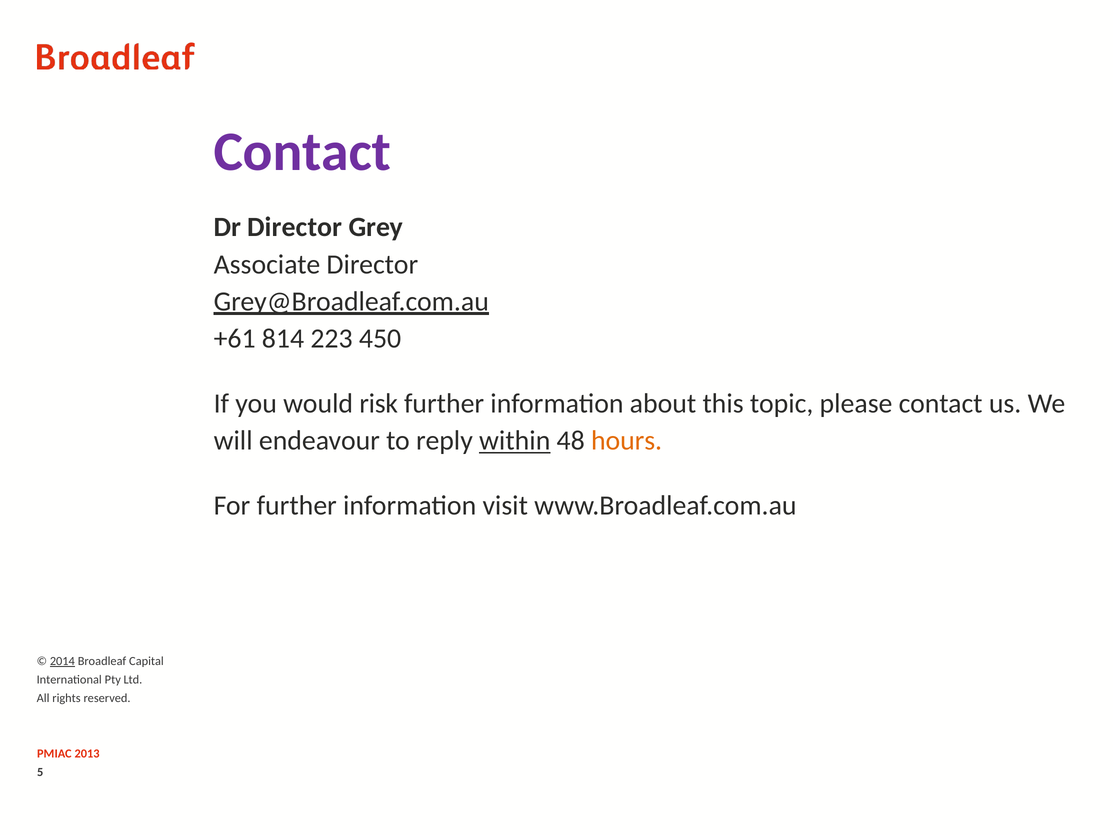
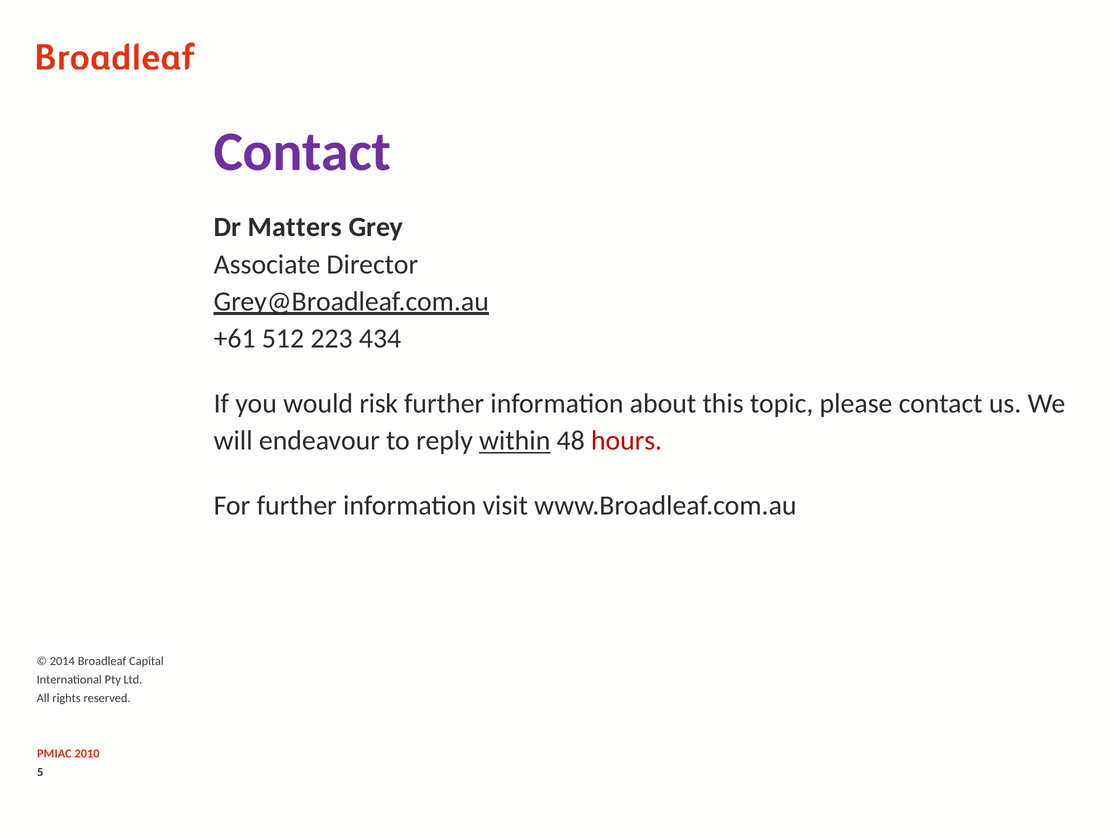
Dr Director: Director -> Matters
814: 814 -> 512
450: 450 -> 434
hours colour: orange -> red
2014 underline: present -> none
2013: 2013 -> 2010
